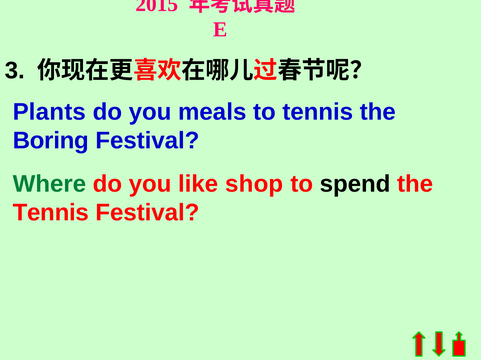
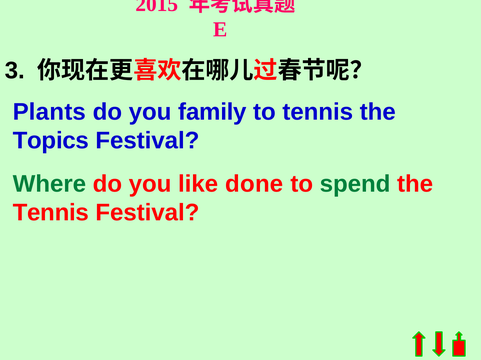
meals: meals -> family
Boring: Boring -> Topics
shop: shop -> done
spend colour: black -> green
